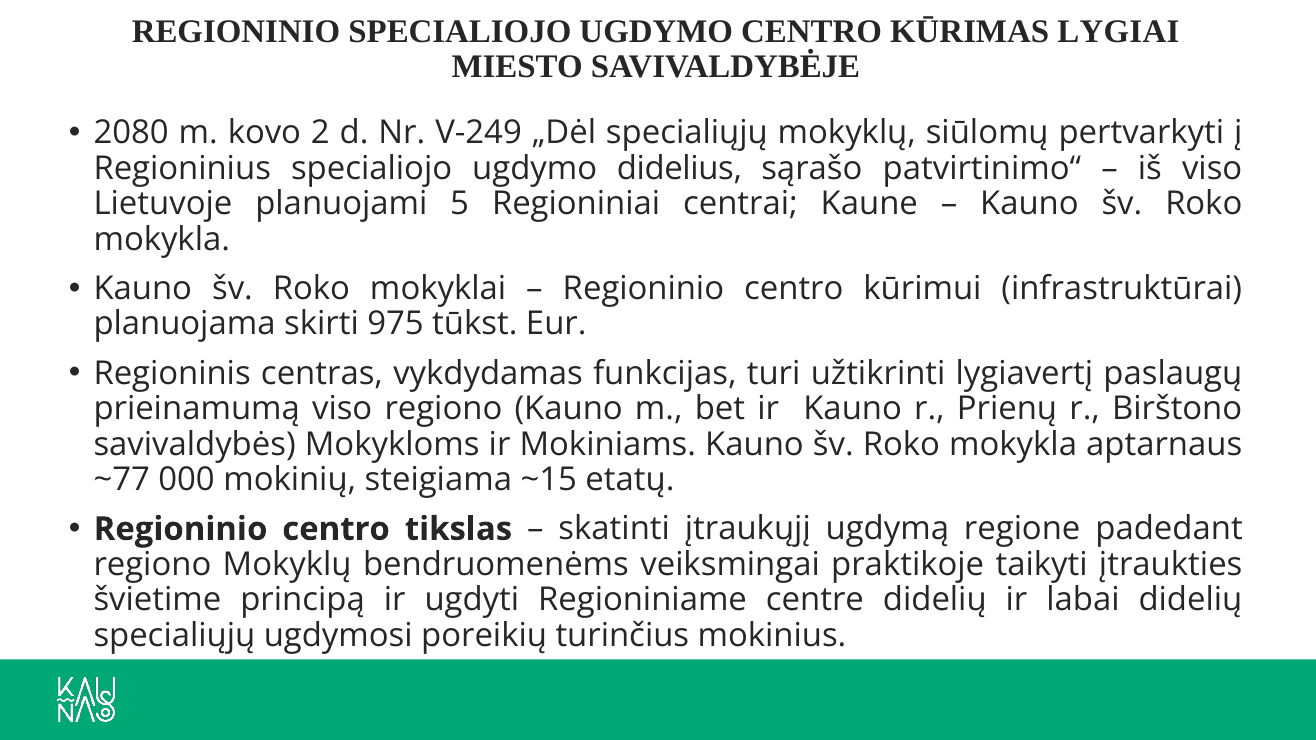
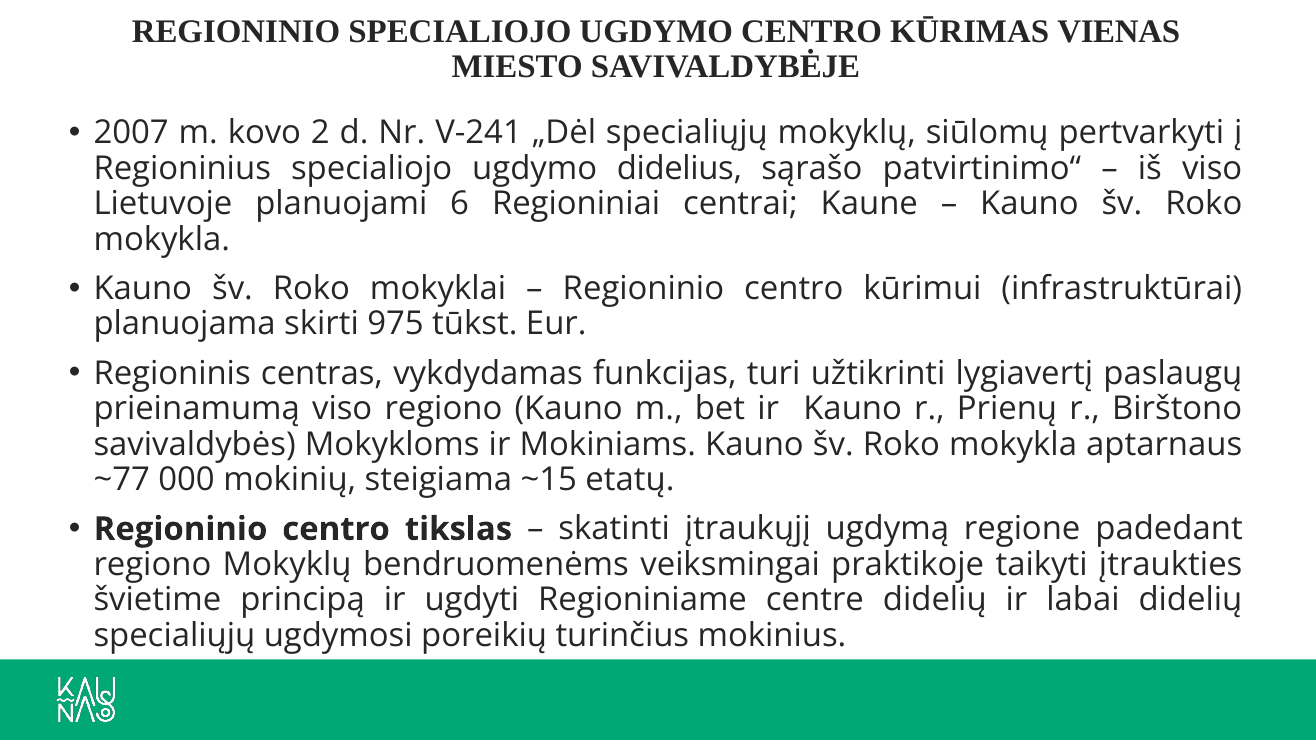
LYGIAI: LYGIAI -> VIENAS
2080: 2080 -> 2007
V-249: V-249 -> V-241
5: 5 -> 6
